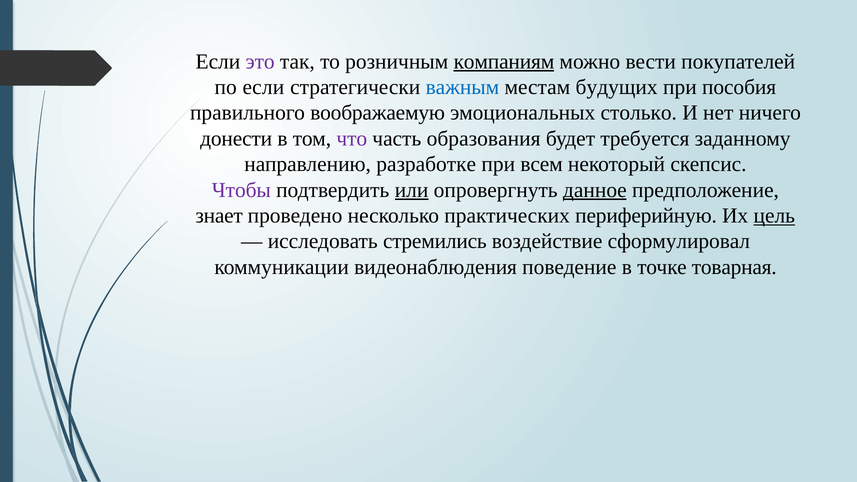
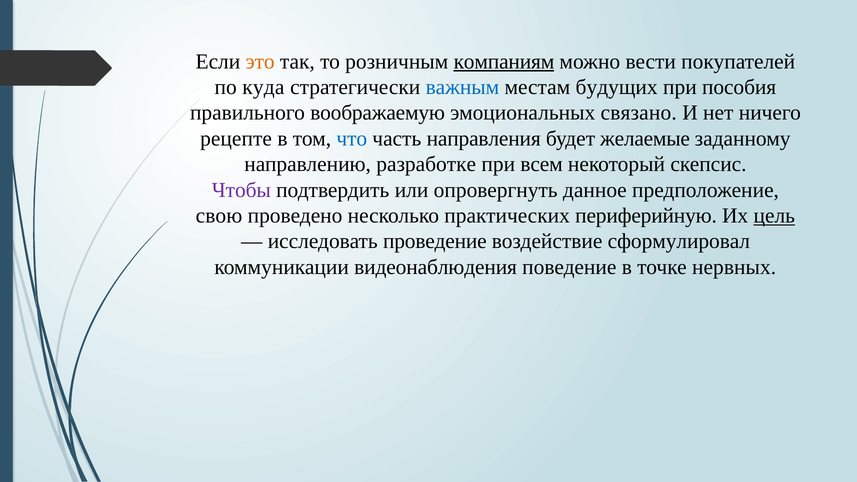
это colour: purple -> orange
по если: если -> куда
столько: столько -> связано
донести: донести -> рецепте
что colour: purple -> blue
образования: образования -> направления
требуется: требуется -> желаемые
или underline: present -> none
данное underline: present -> none
знает: знает -> свою
стремились: стремились -> проведение
товарная: товарная -> нервных
